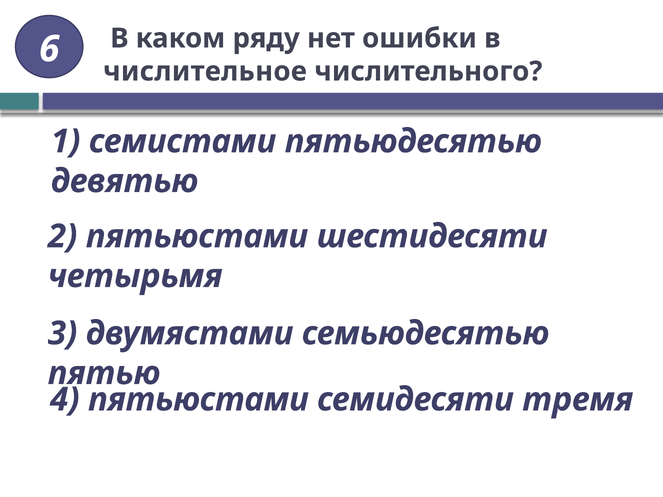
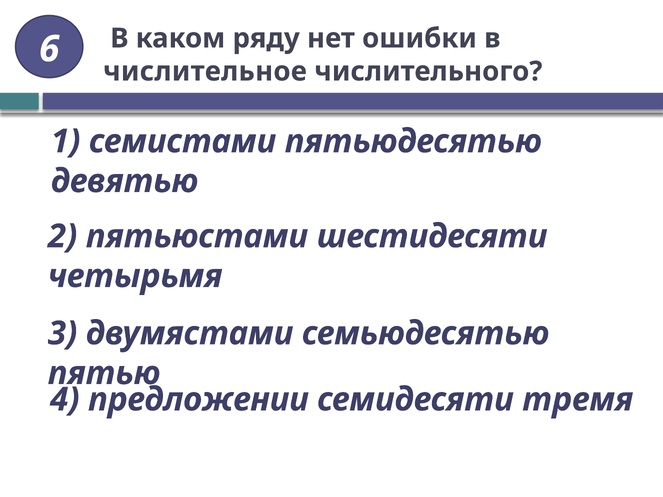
4 пятьюстами: пятьюстами -> предложении
